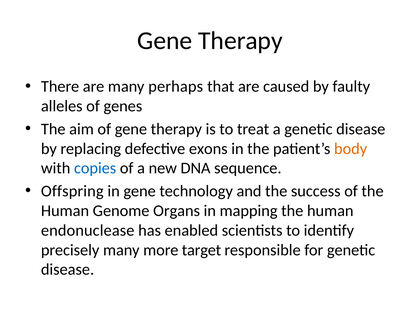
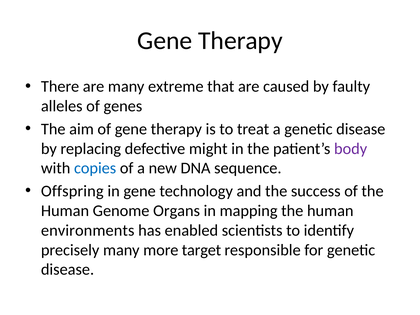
perhaps: perhaps -> extreme
exons: exons -> might
body colour: orange -> purple
endonuclease: endonuclease -> environments
